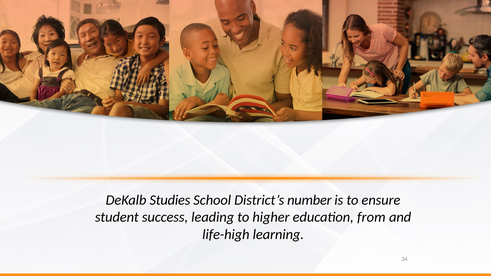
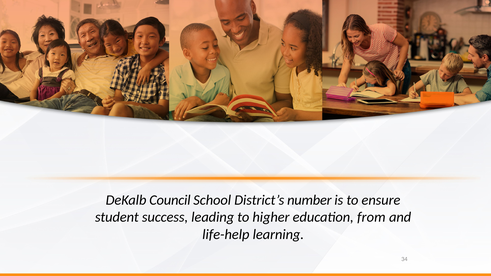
Studies: Studies -> Council
life-high: life-high -> life-help
